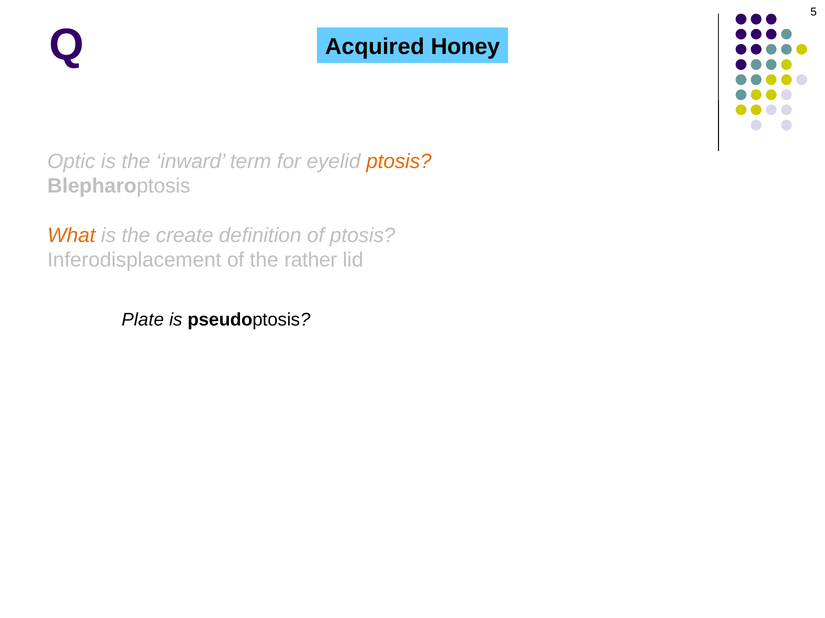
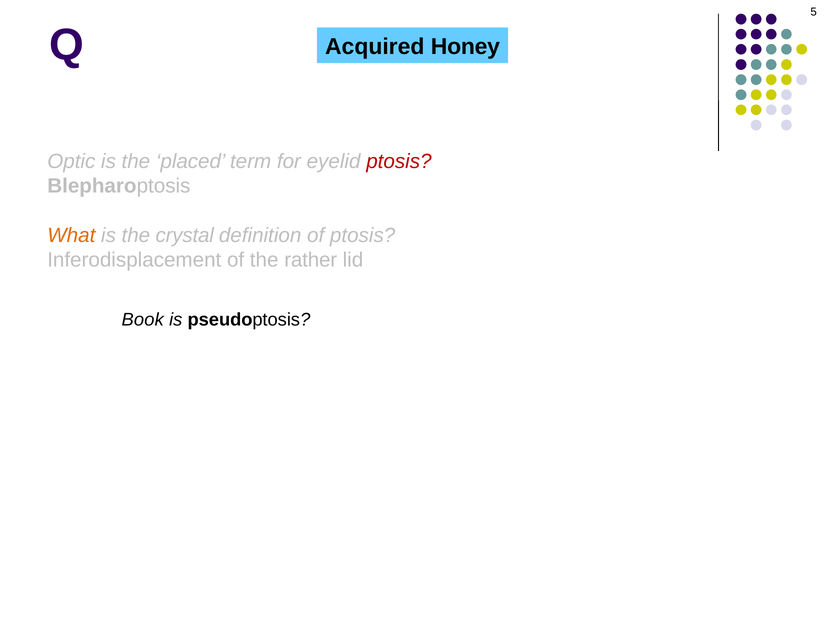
inward: inward -> placed
ptosis at (399, 162) colour: orange -> red
create: create -> crystal
Plate: Plate -> Book
